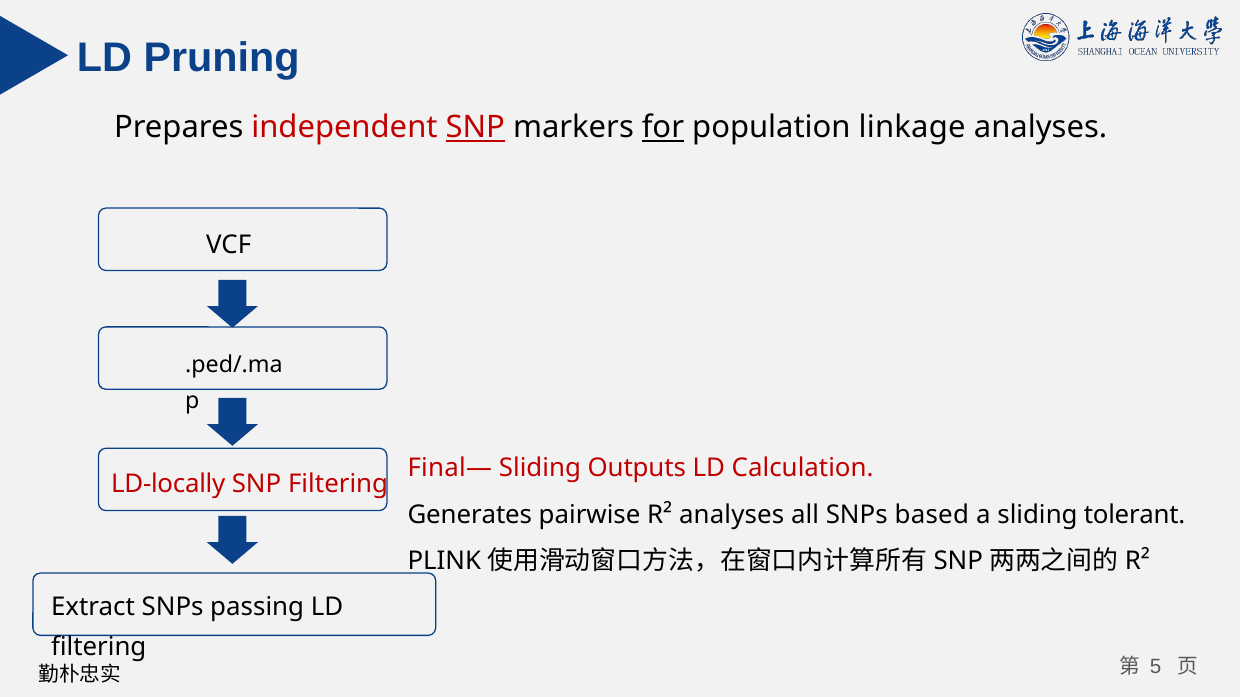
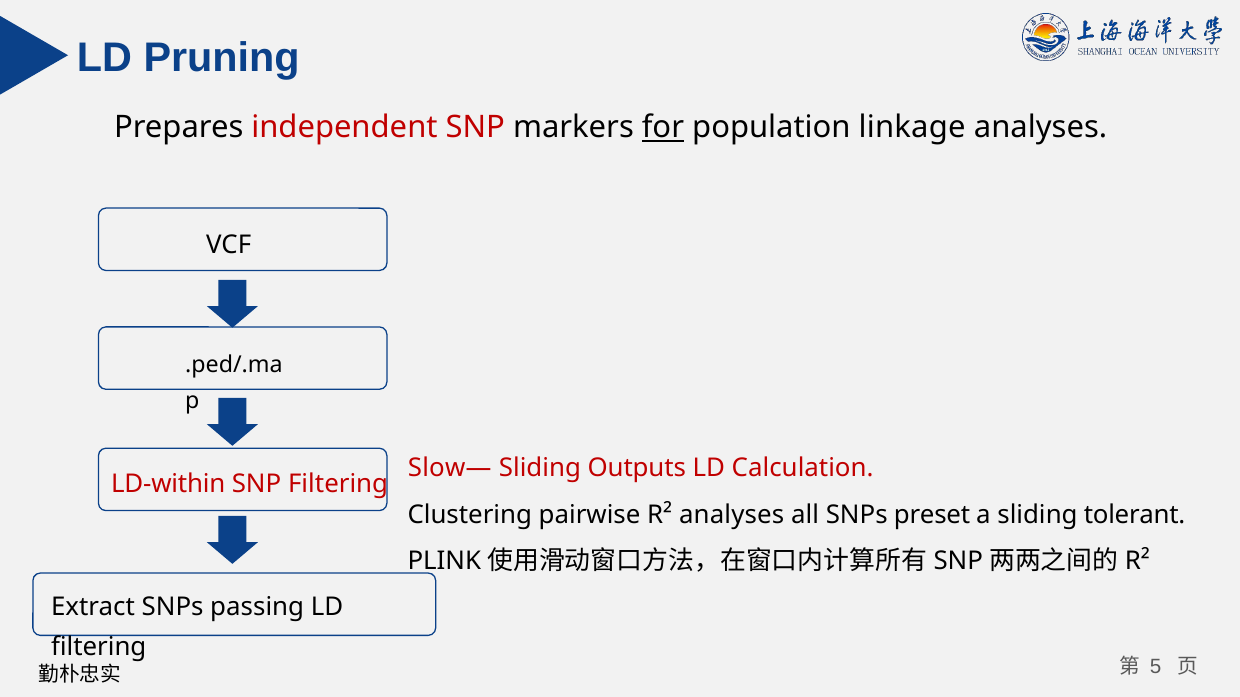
SNP at (475, 128) underline: present -> none
Final—: Final— -> Slow—
LD-locally: LD-locally -> LD-within
Generates: Generates -> Clustering
based: based -> preset
